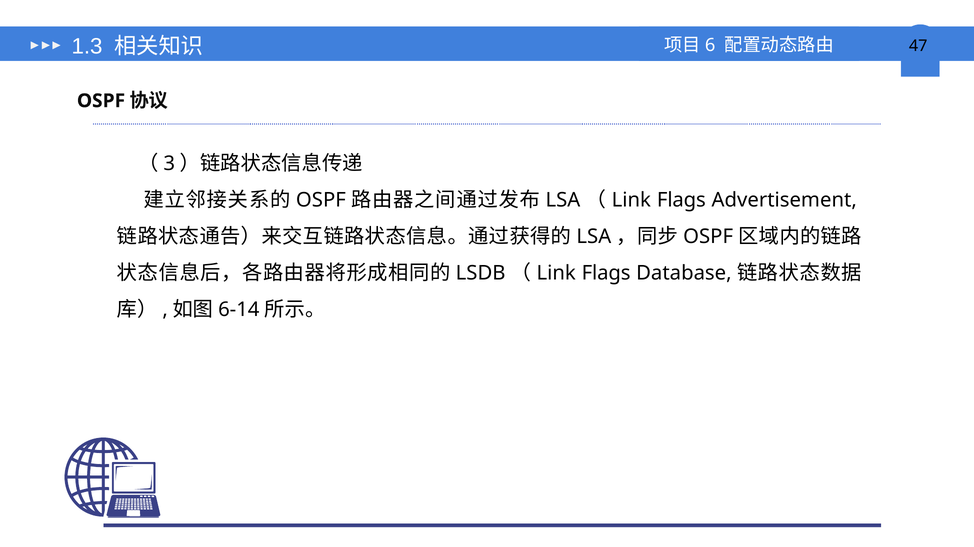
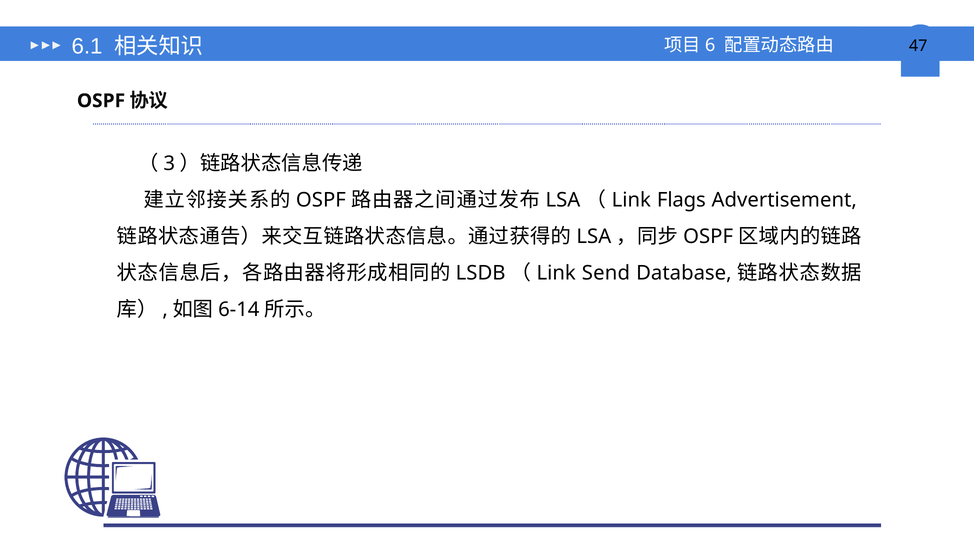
1.3: 1.3 -> 6.1
Flags at (606, 273): Flags -> Send
